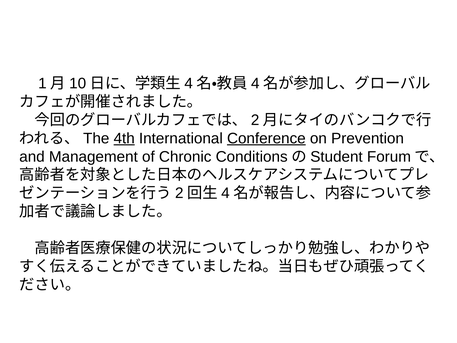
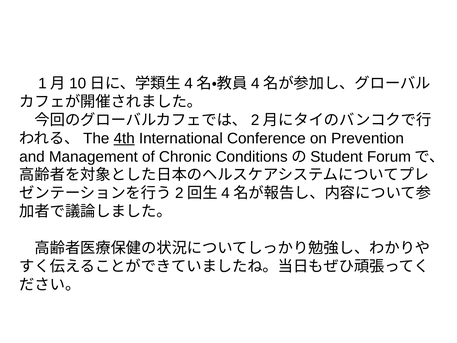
Conference underline: present -> none
